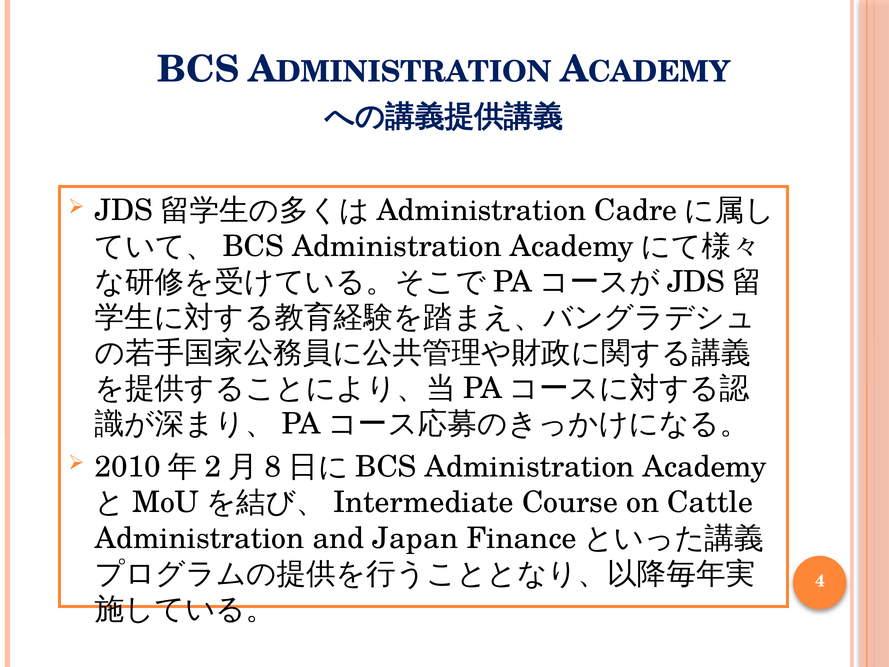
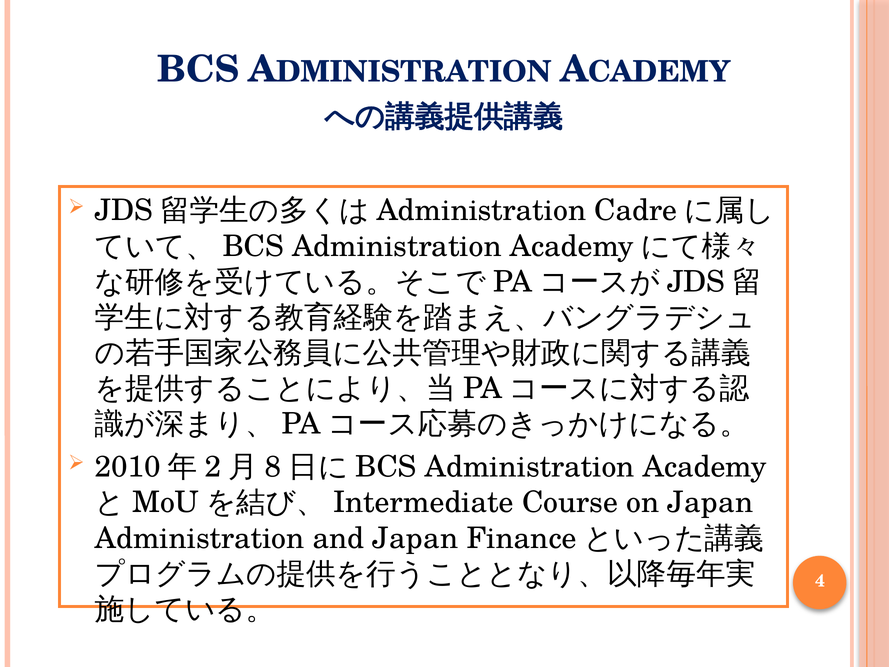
on Cattle: Cattle -> Japan
